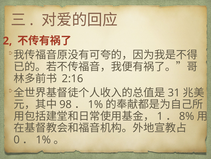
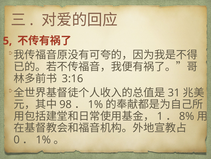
2: 2 -> 5
2:16: 2:16 -> 3:16
